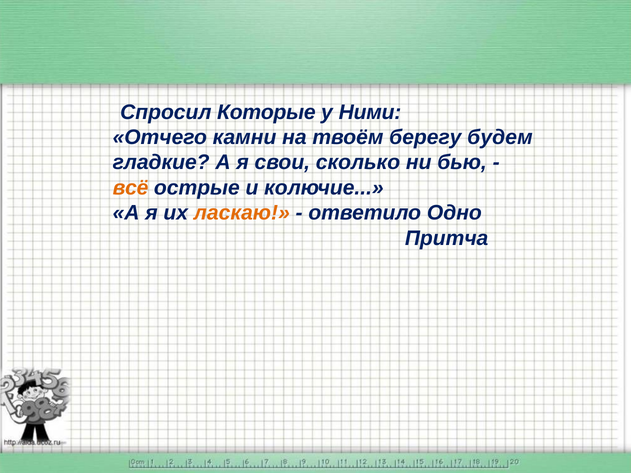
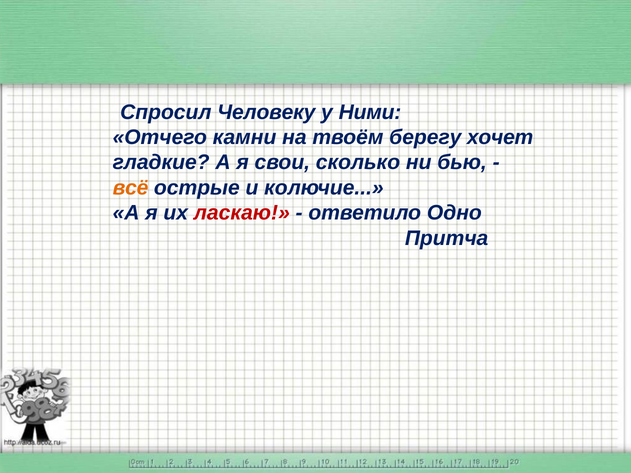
Которые: Которые -> Человеку
будем: будем -> хочет
ласкаю colour: orange -> red
